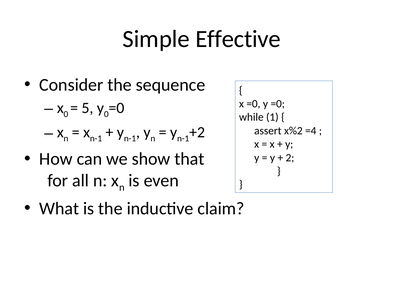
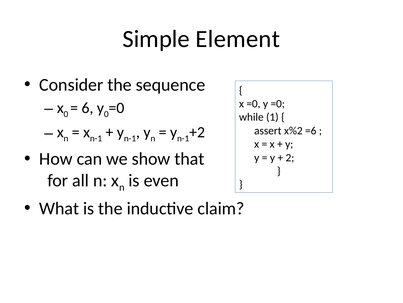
Effective: Effective -> Element
5: 5 -> 6
=4: =4 -> =6
